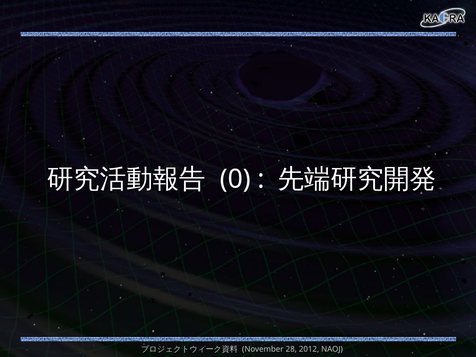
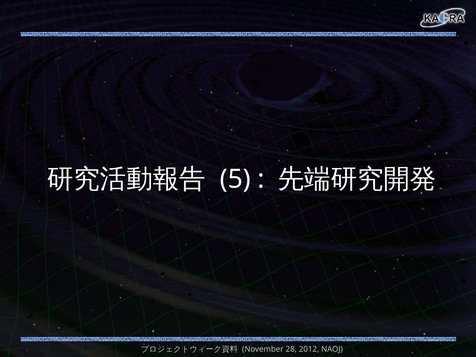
0: 0 -> 5
